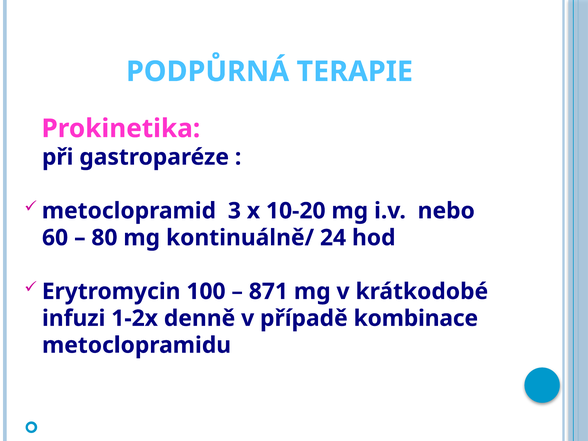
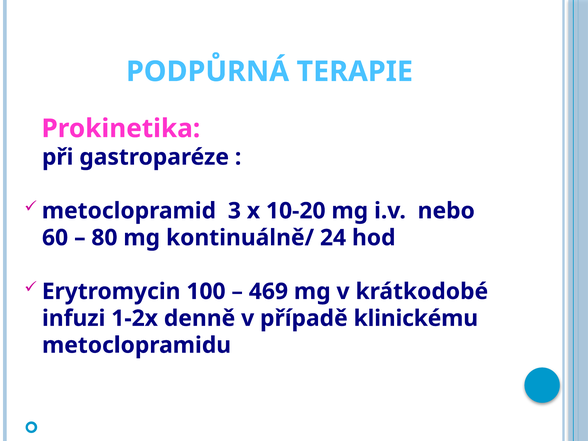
871: 871 -> 469
kombinace: kombinace -> klinickému
